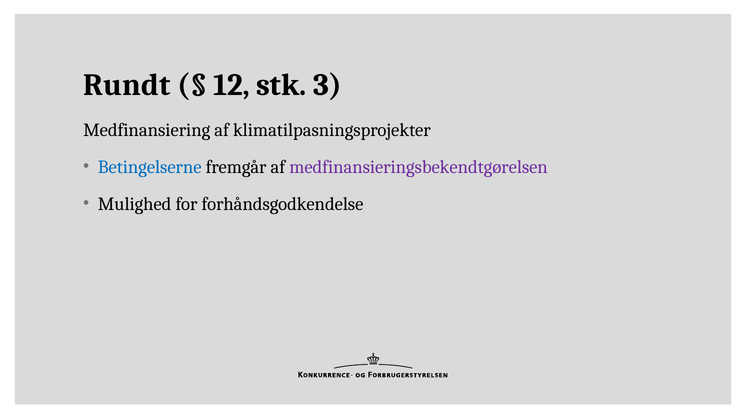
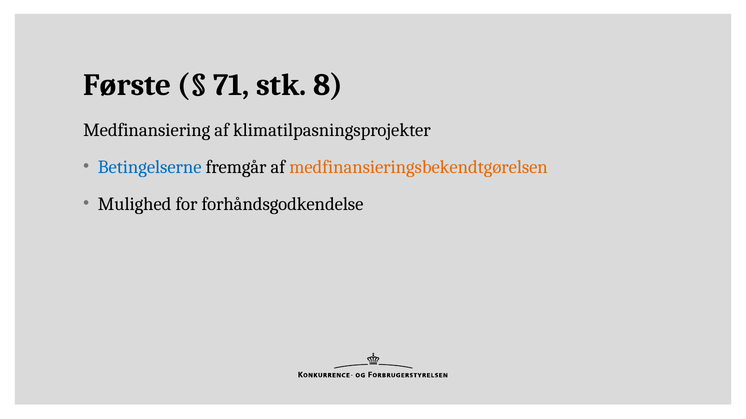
Rundt: Rundt -> Første
12: 12 -> 71
3: 3 -> 8
medfinansieringsbekendtgørelsen colour: purple -> orange
